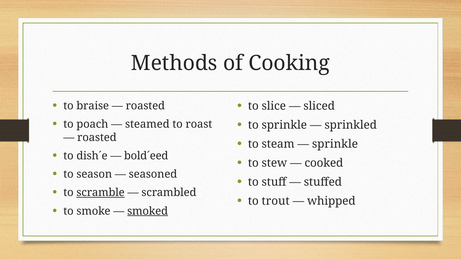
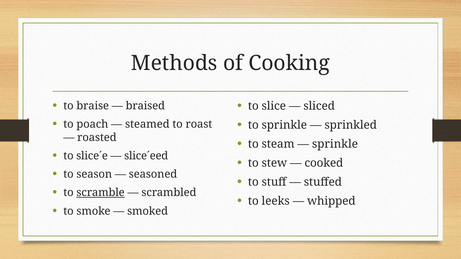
roasted at (145, 106): roasted -> braised
dish´e: dish´e -> slice´e
bold´eed: bold´eed -> slice´eed
trout: trout -> leeks
smoked underline: present -> none
